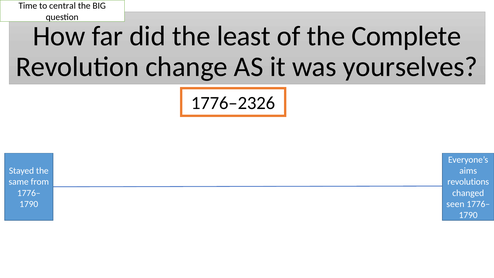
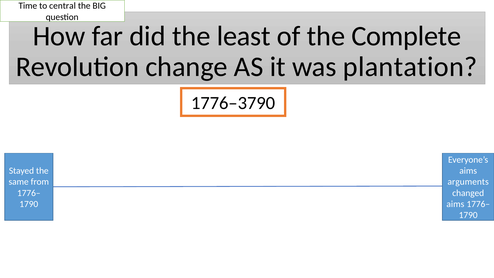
yourselves: yourselves -> plantation
1776–2326: 1776–2326 -> 1776–3790
revolutions: revolutions -> arguments
seen at (455, 204): seen -> aims
